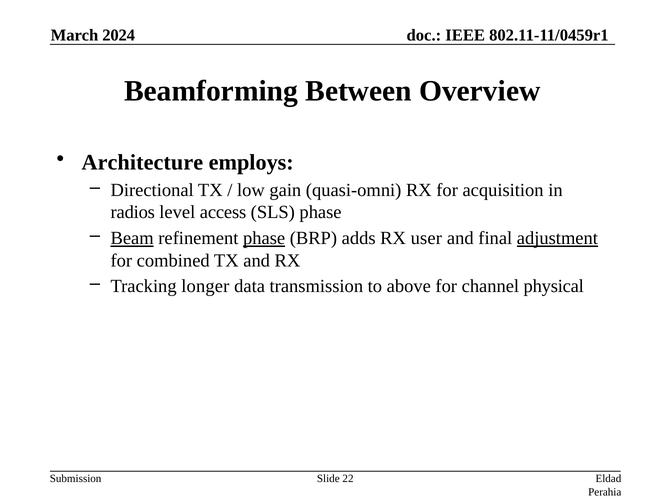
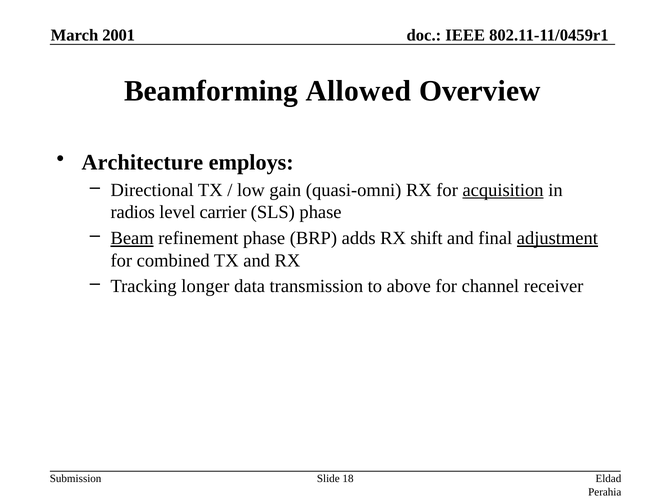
2024: 2024 -> 2001
Between: Between -> Allowed
acquisition underline: none -> present
access: access -> carrier
phase at (264, 238) underline: present -> none
user: user -> shift
physical: physical -> receiver
22: 22 -> 18
